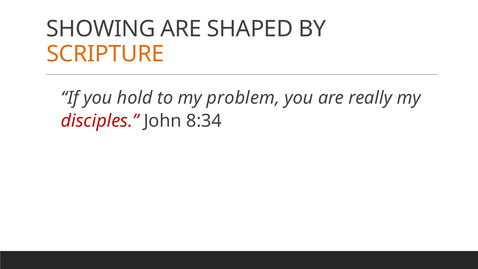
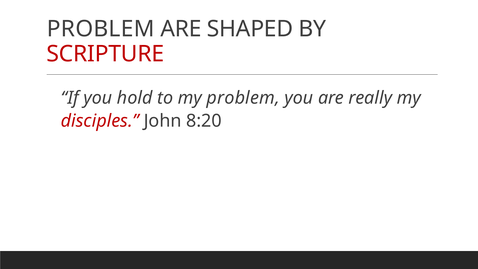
SHOWING at (101, 29): SHOWING -> PROBLEM
SCRIPTURE colour: orange -> red
8:34: 8:34 -> 8:20
